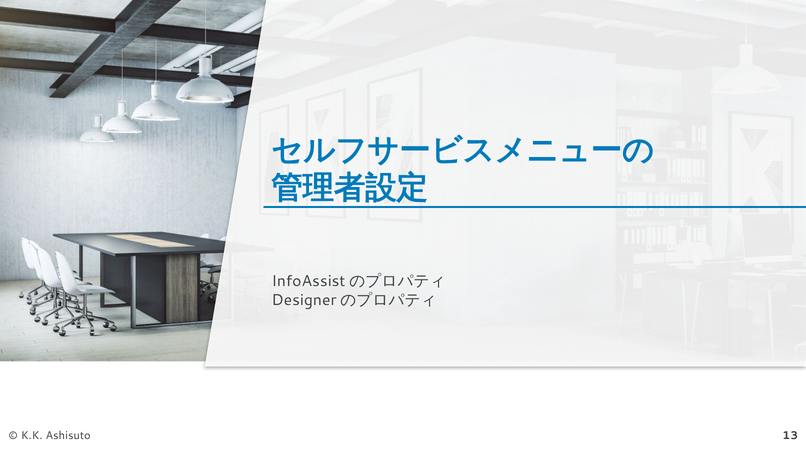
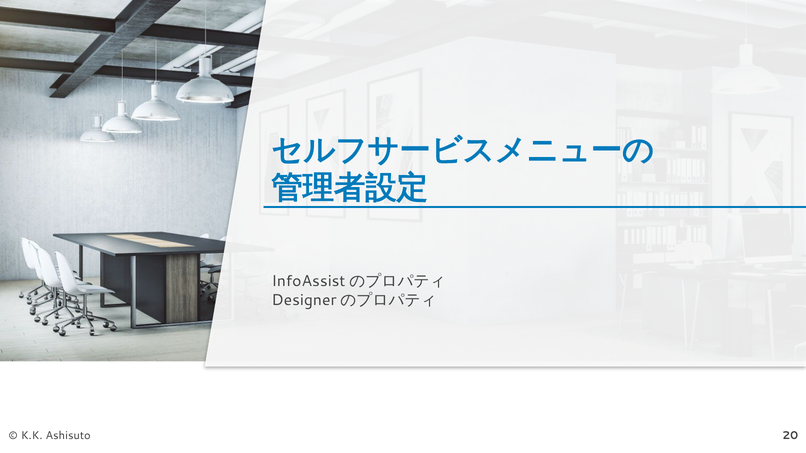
13: 13 -> 20
